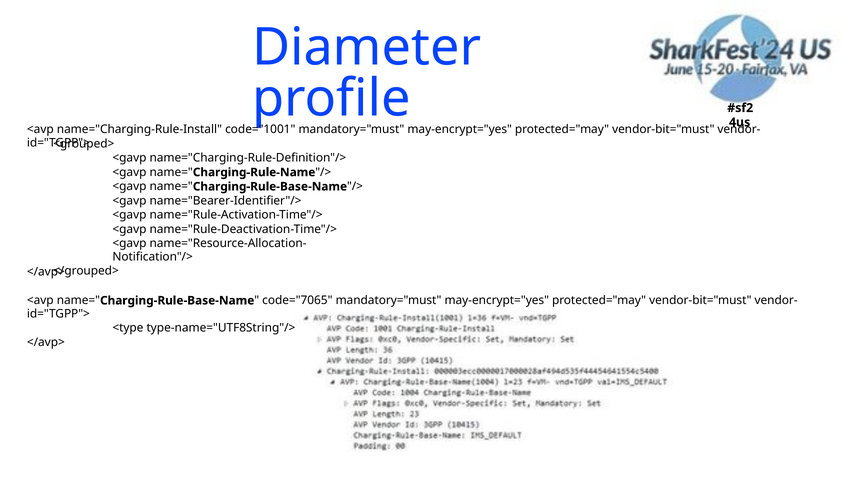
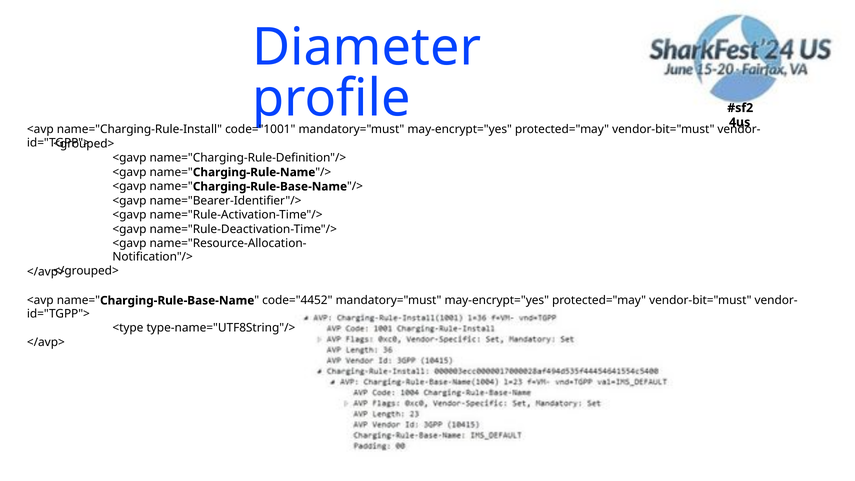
code="7065: code="7065 -> code="4452
